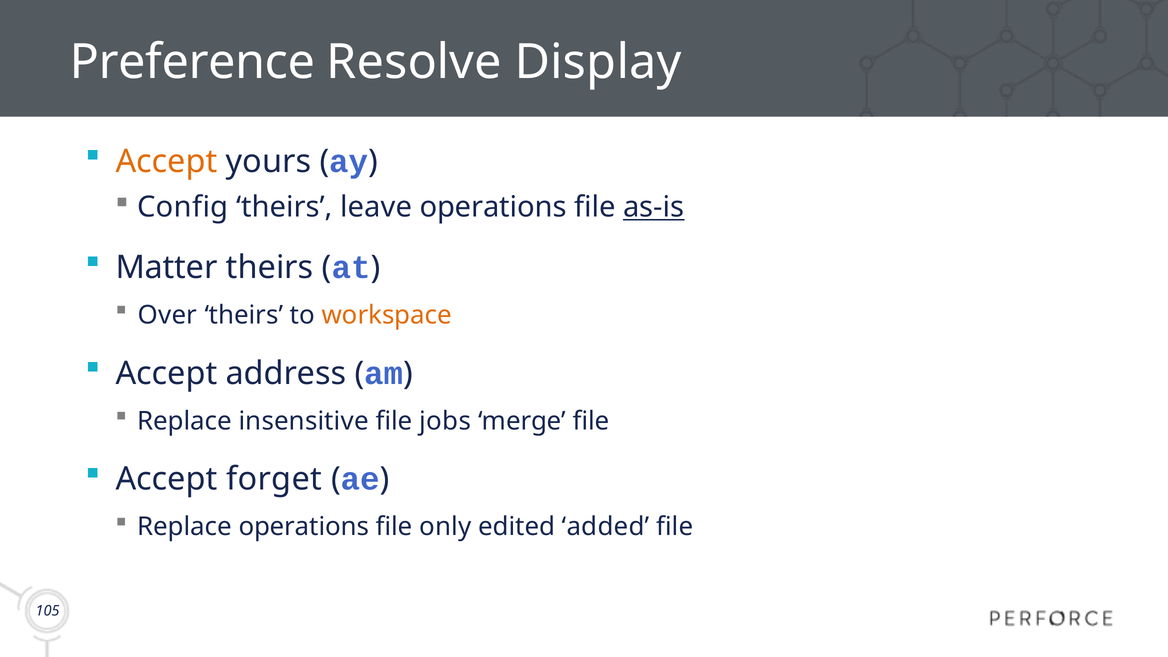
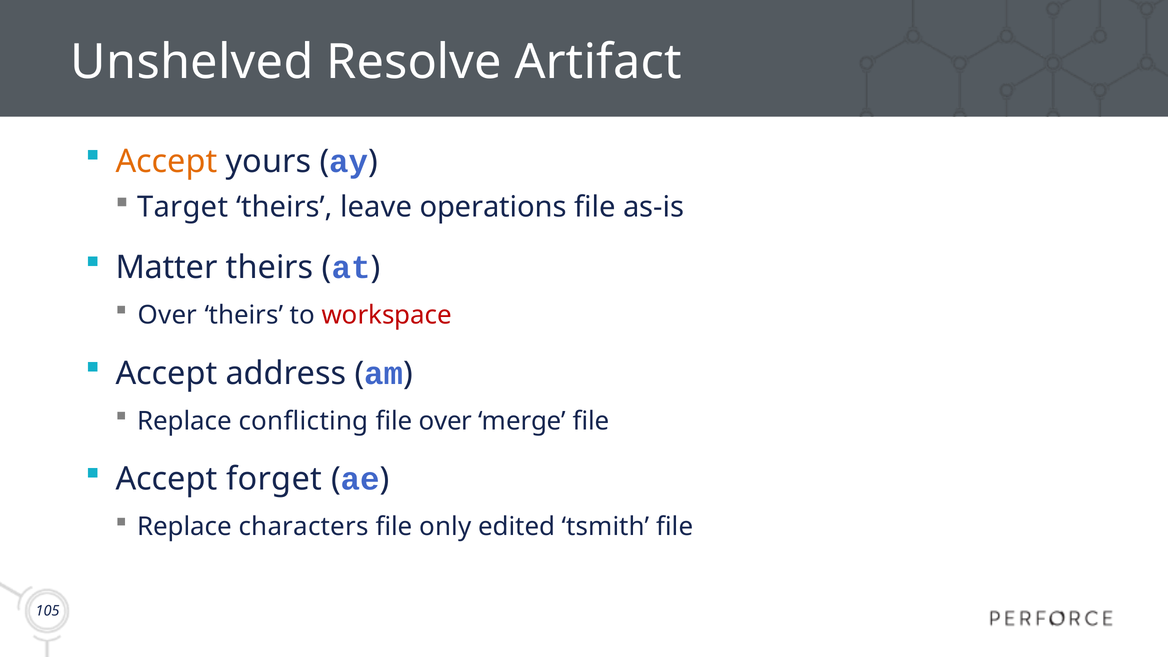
Preference: Preference -> Unshelved
Display: Display -> Artifact
Config: Config -> Target
as-is underline: present -> none
workspace colour: orange -> red
insensitive: insensitive -> conflicting
file jobs: jobs -> over
Replace operations: operations -> characters
added: added -> tsmith
